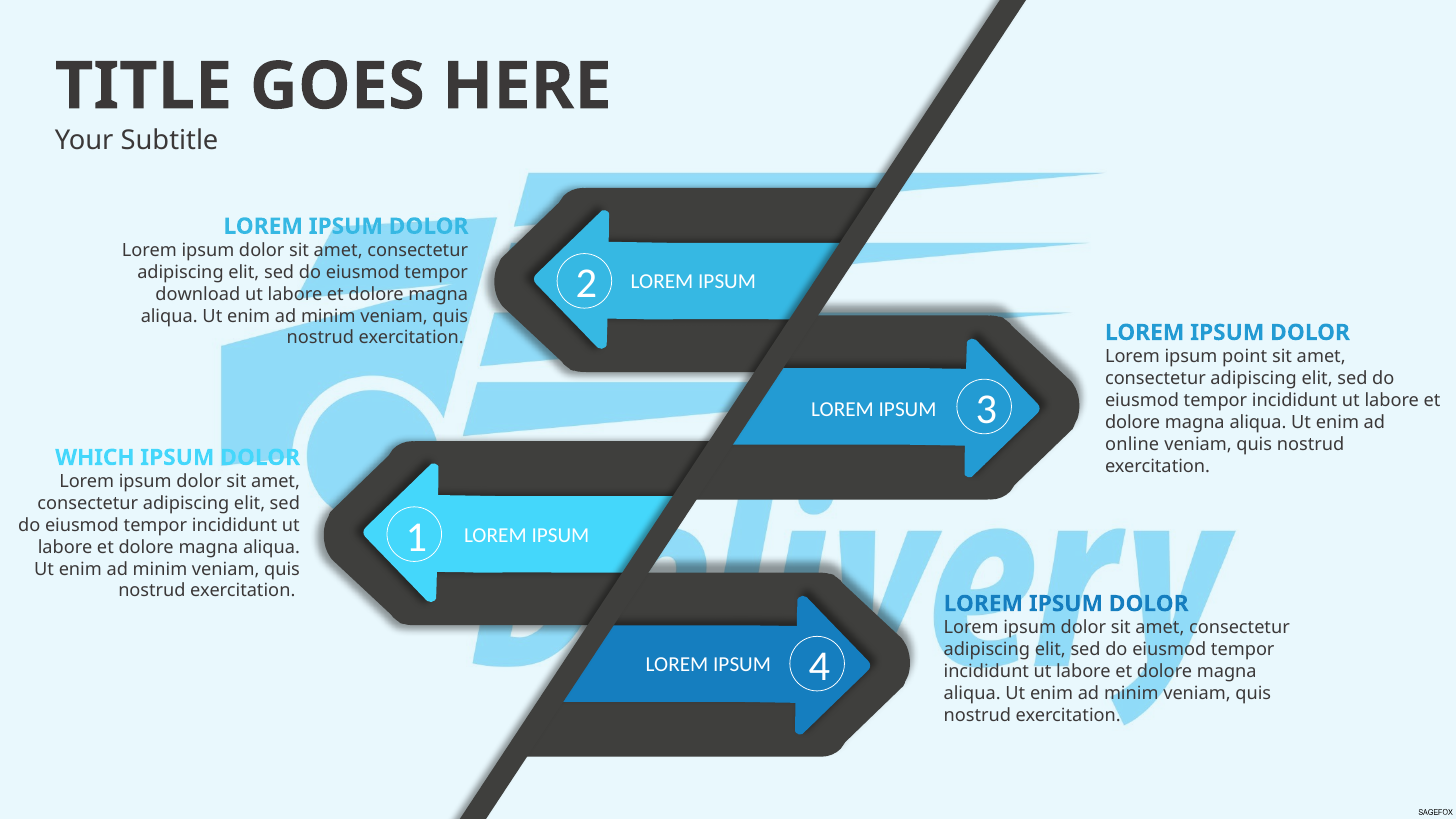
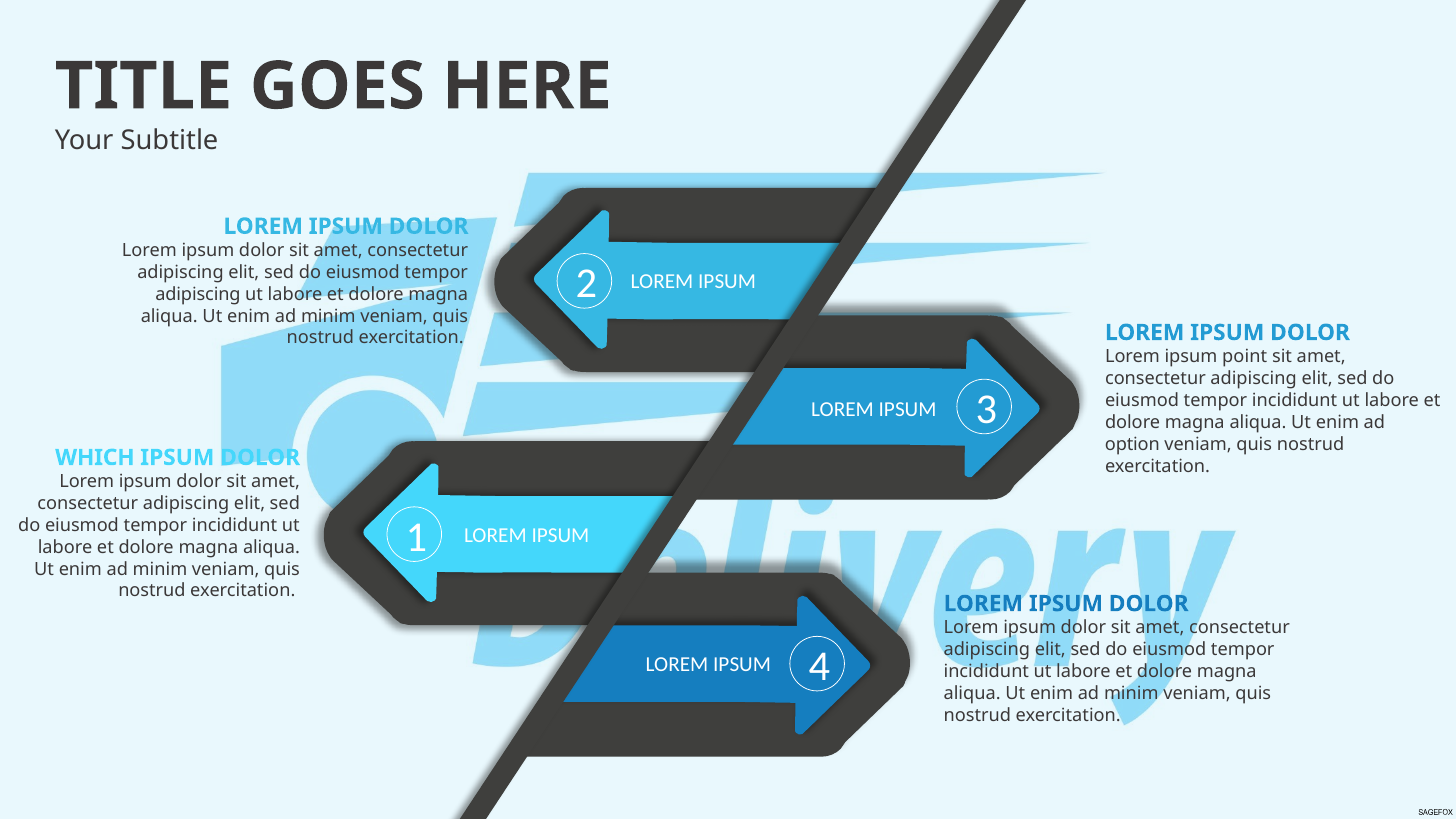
download at (198, 294): download -> adipiscing
online: online -> option
